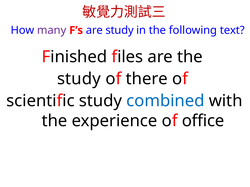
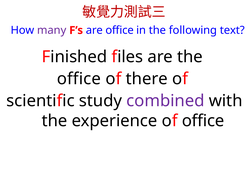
are study: study -> office
study at (79, 79): study -> office
combined colour: blue -> purple
